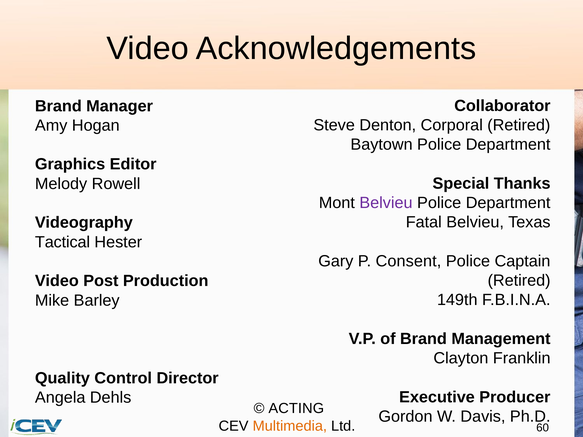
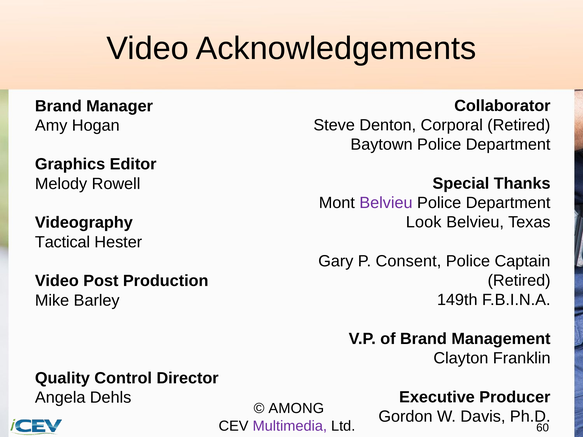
Fatal: Fatal -> Look
ACTING: ACTING -> AMONG
Multimedia colour: orange -> purple
